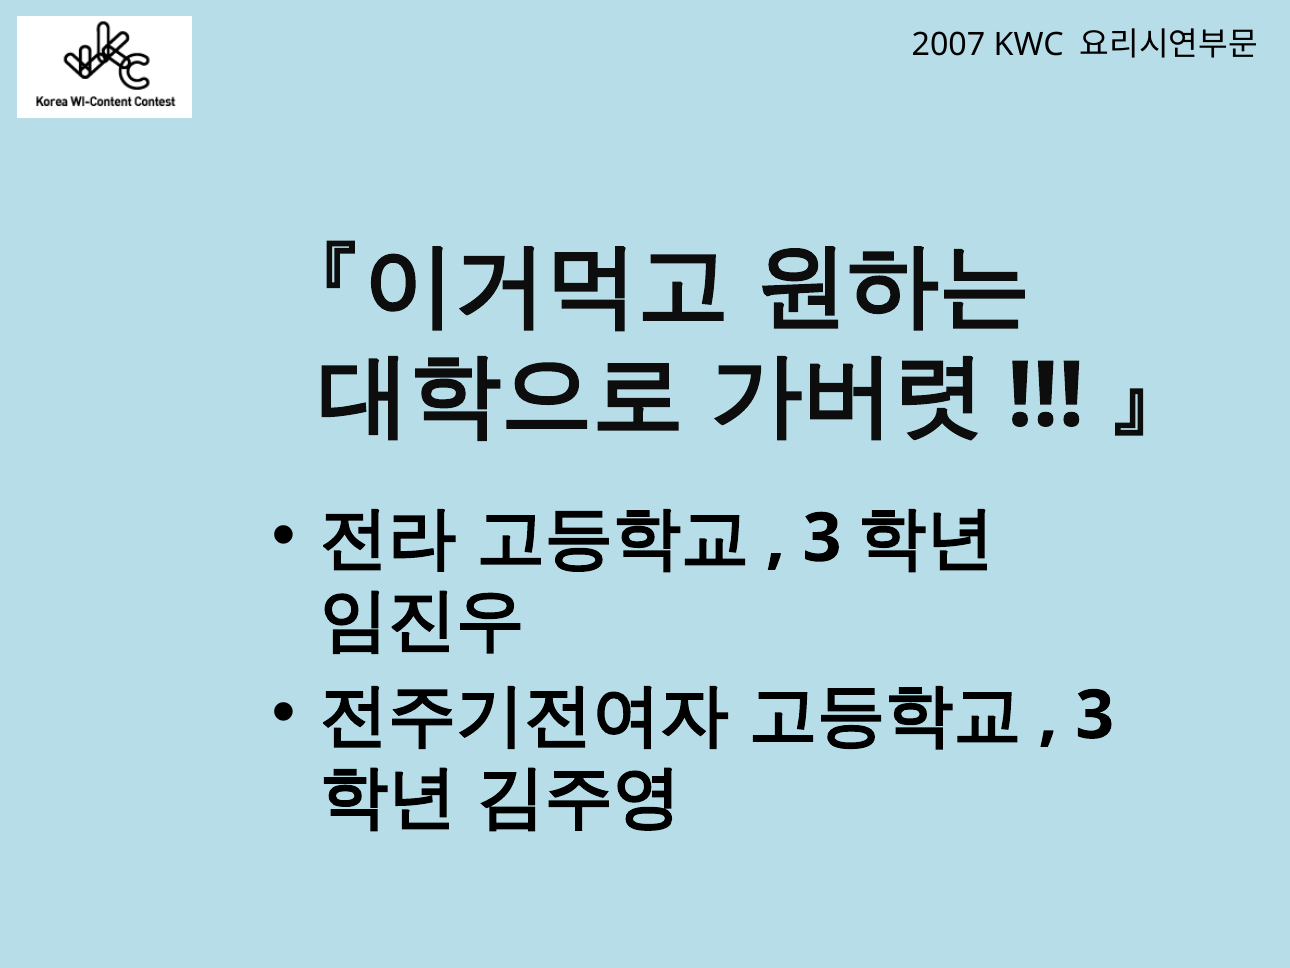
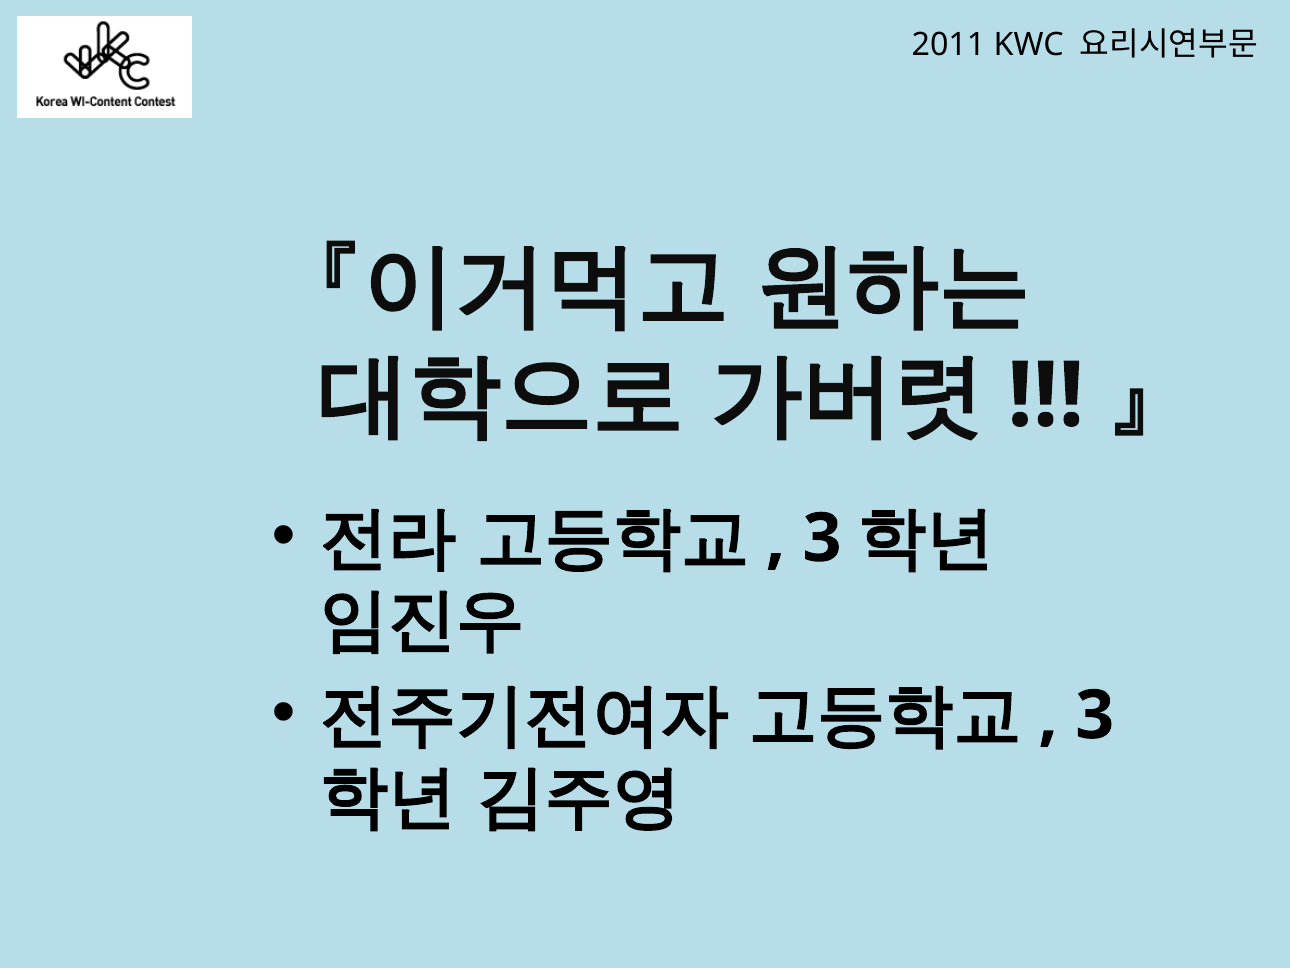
2007: 2007 -> 2011
